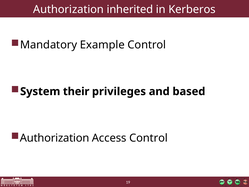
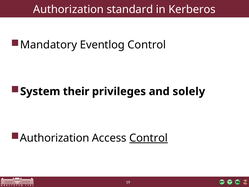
inherited: inherited -> standard
Example: Example -> Eventlog
based: based -> solely
Control at (149, 138) underline: none -> present
